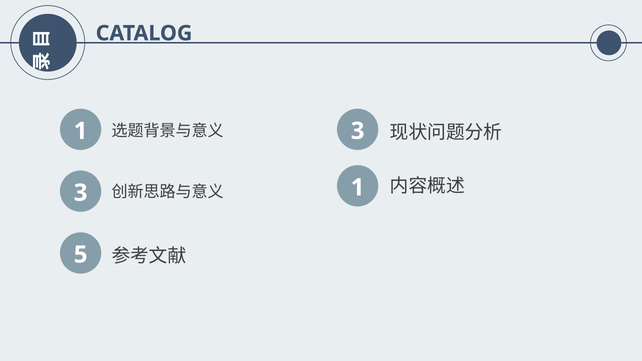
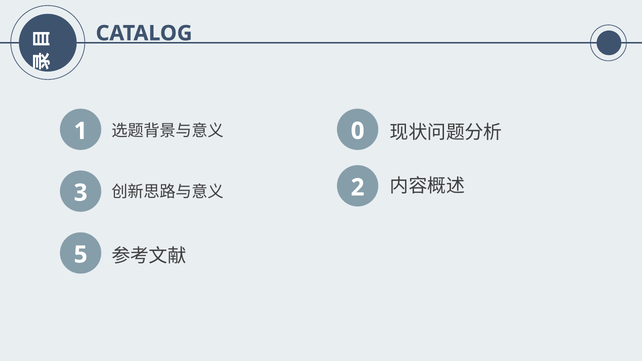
1 3: 3 -> 0
3 1: 1 -> 2
